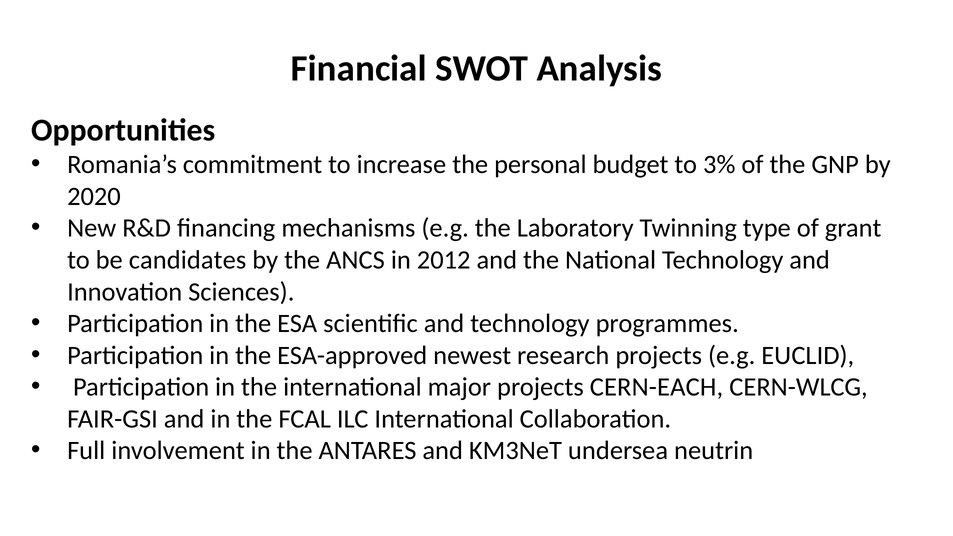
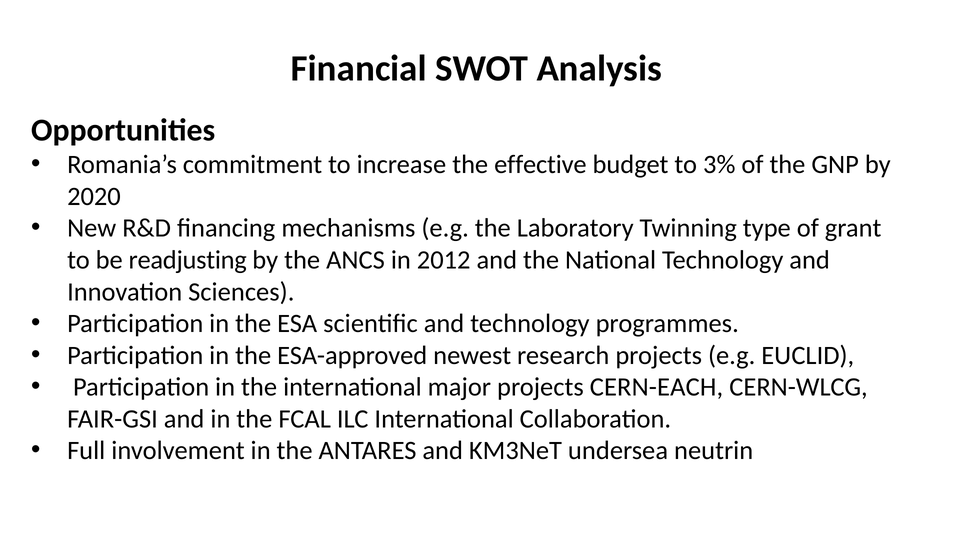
personal: personal -> effective
candidates: candidates -> readjusting
